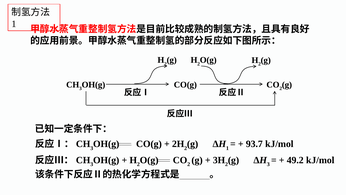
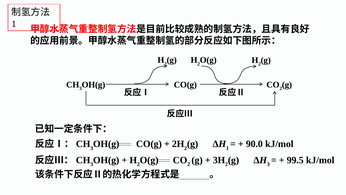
93.7: 93.7 -> 90.0
49.2: 49.2 -> 99.5
